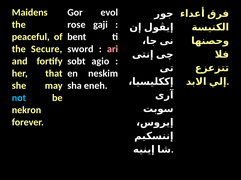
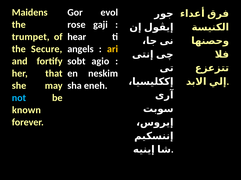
peaceful: peaceful -> trumpet
bent: bent -> hear
sword: sword -> angels
ari colour: pink -> yellow
nekron: nekron -> known
